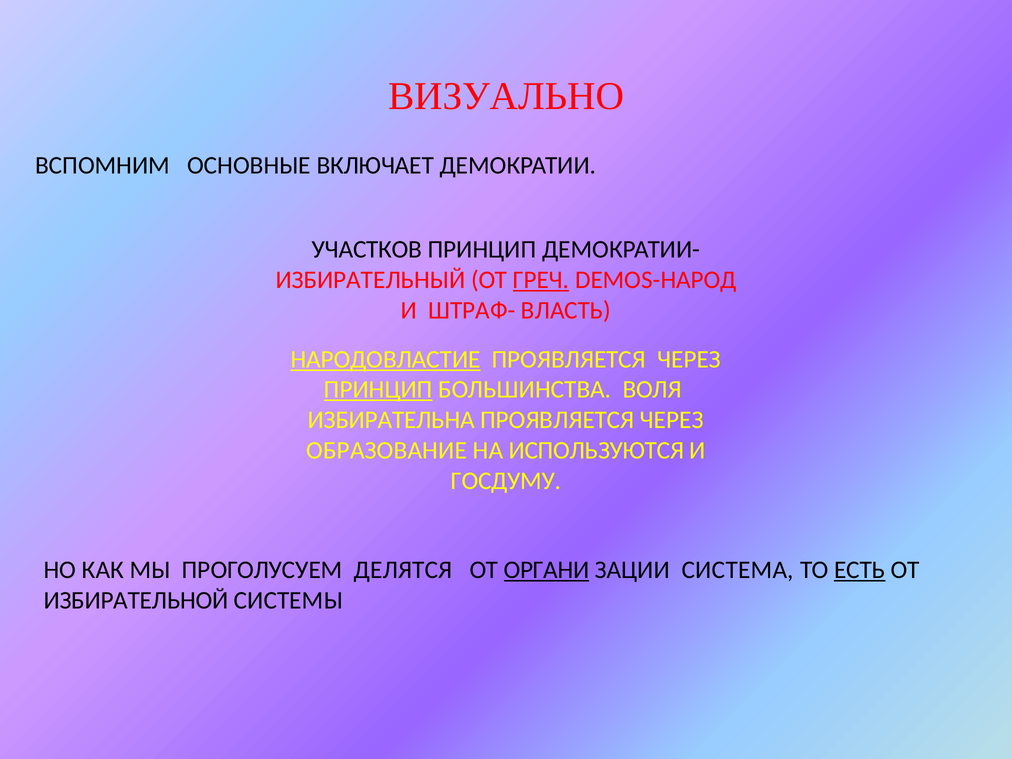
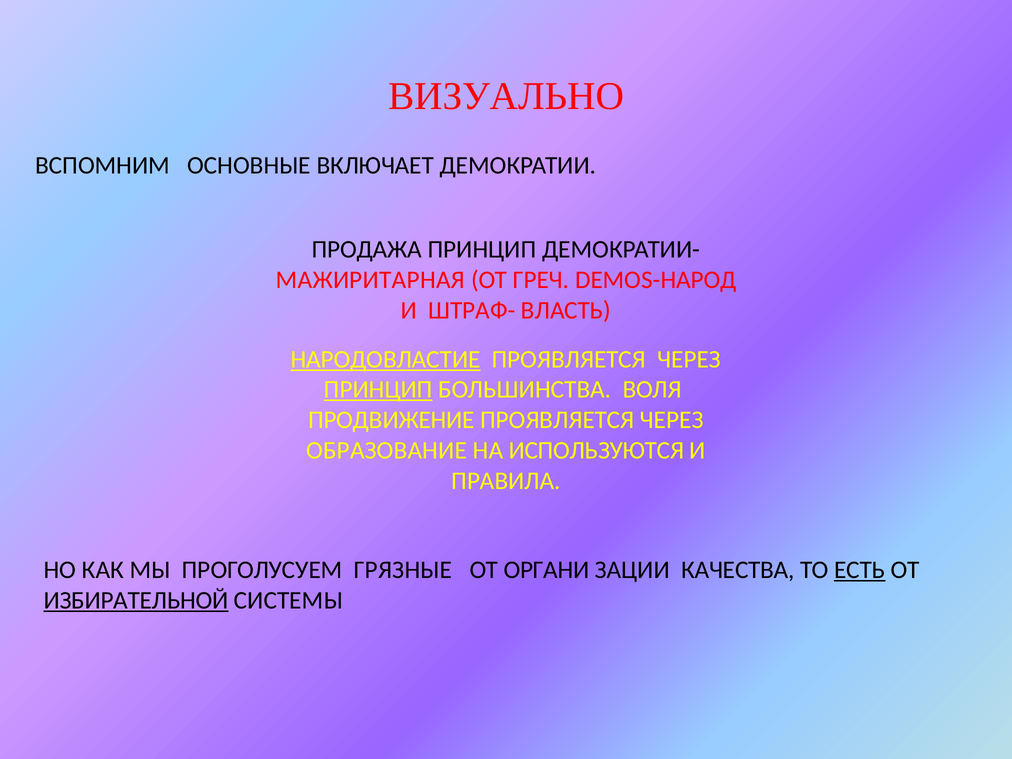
УЧАСТКОВ: УЧАСТКОВ -> ПРОДАЖА
ИЗБИРАТЕЛЬНЫЙ: ИЗБИРАТЕЛЬНЫЙ -> МАЖИРИТАРНАЯ
ГРЕЧ underline: present -> none
ИЗБИРАТЕЛЬНА: ИЗБИРАТЕЛЬНА -> ПРОДВИЖЕНИЕ
ГОСДУМУ: ГОСДУМУ -> ПРАВИЛА
ДЕЛЯТСЯ: ДЕЛЯТСЯ -> ГРЯЗНЫЕ
ОРГАНИ underline: present -> none
СИСТЕМА: СИСТЕМА -> КАЧЕСТВА
ИЗБИРАТЕЛЬНОЙ underline: none -> present
